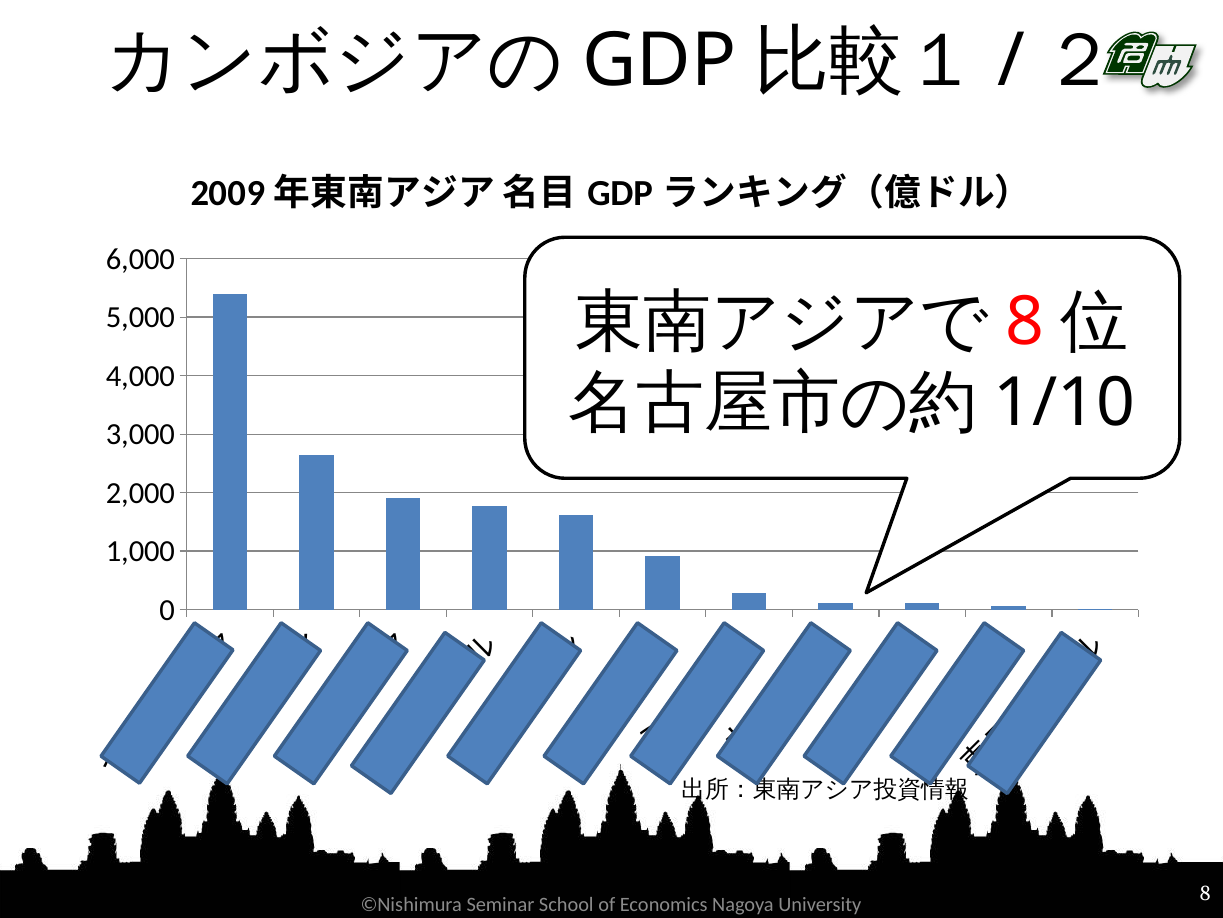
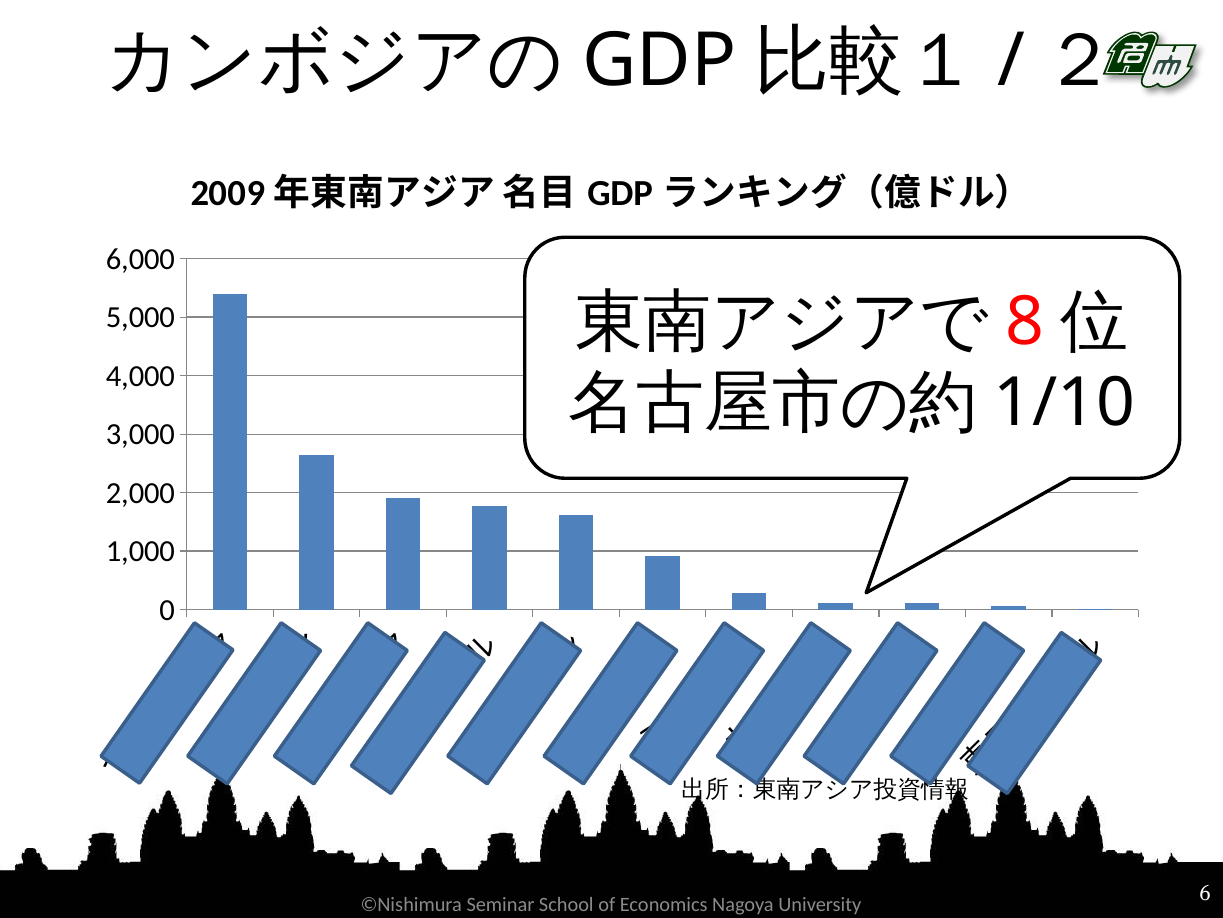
University 8: 8 -> 6
